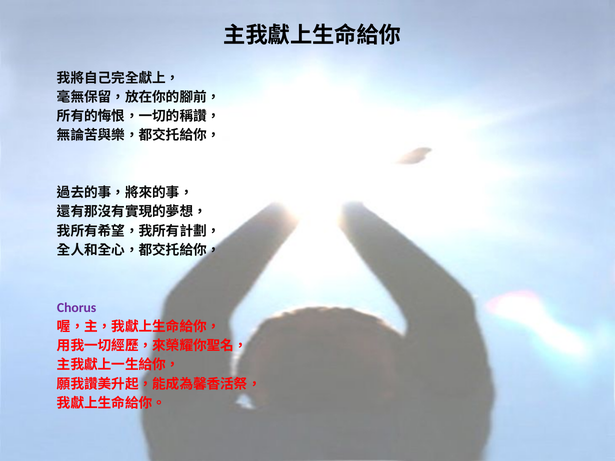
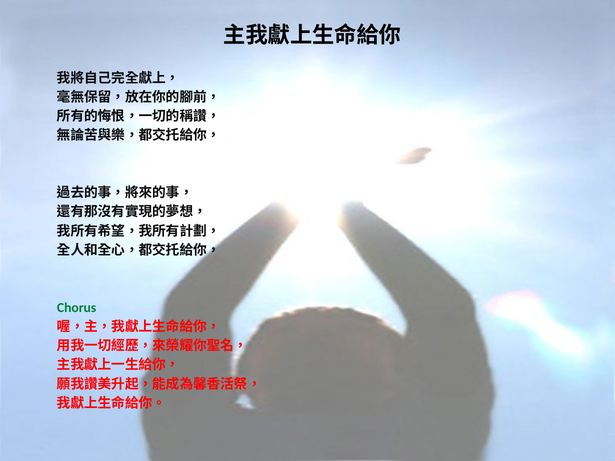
Chorus colour: purple -> green
